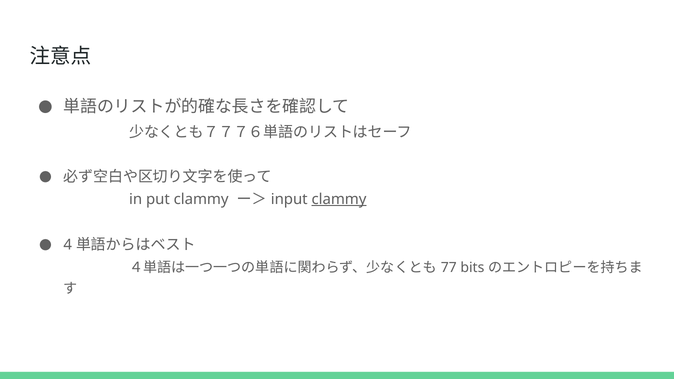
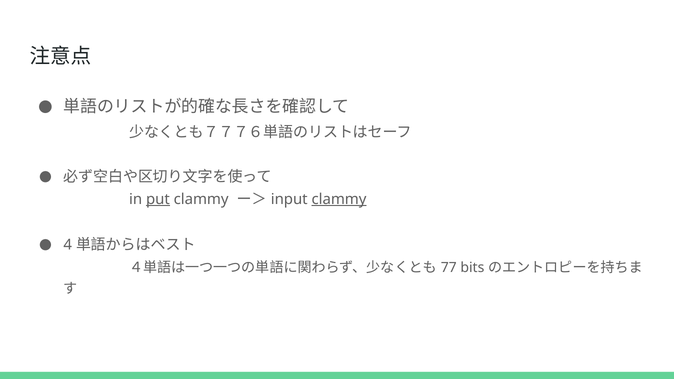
put underline: none -> present
